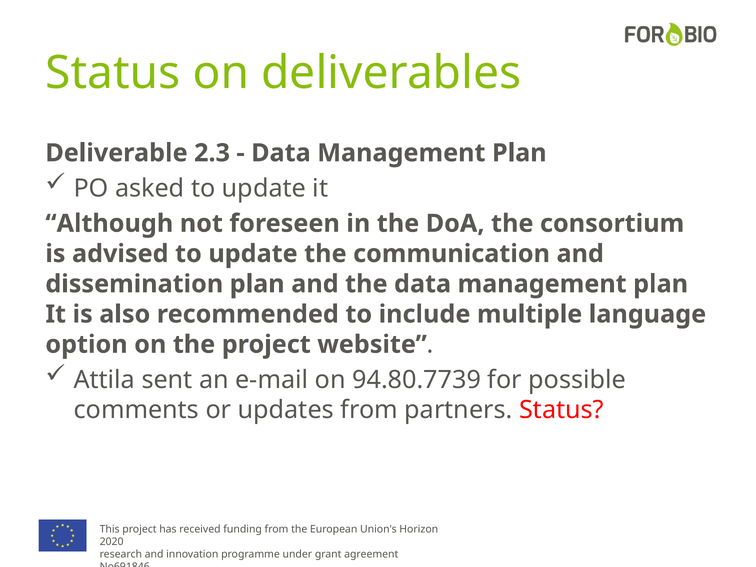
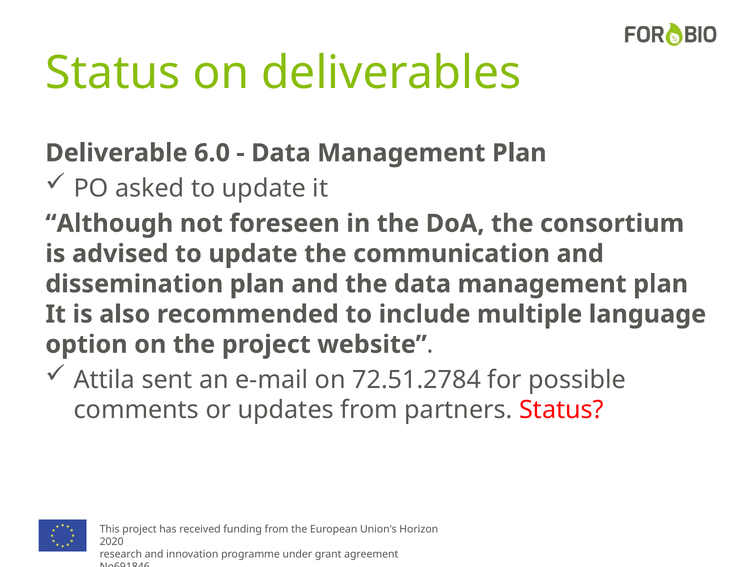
2.3: 2.3 -> 6.0
94.80.7739: 94.80.7739 -> 72.51.2784
